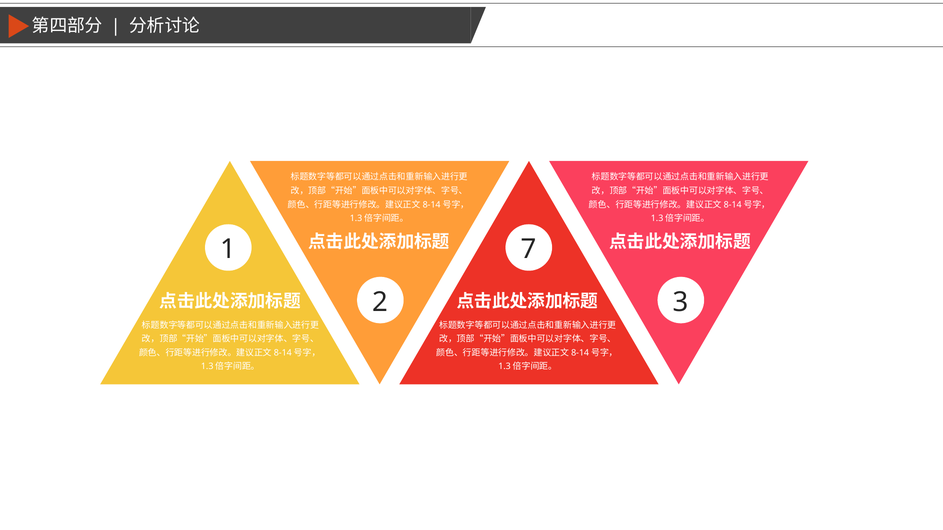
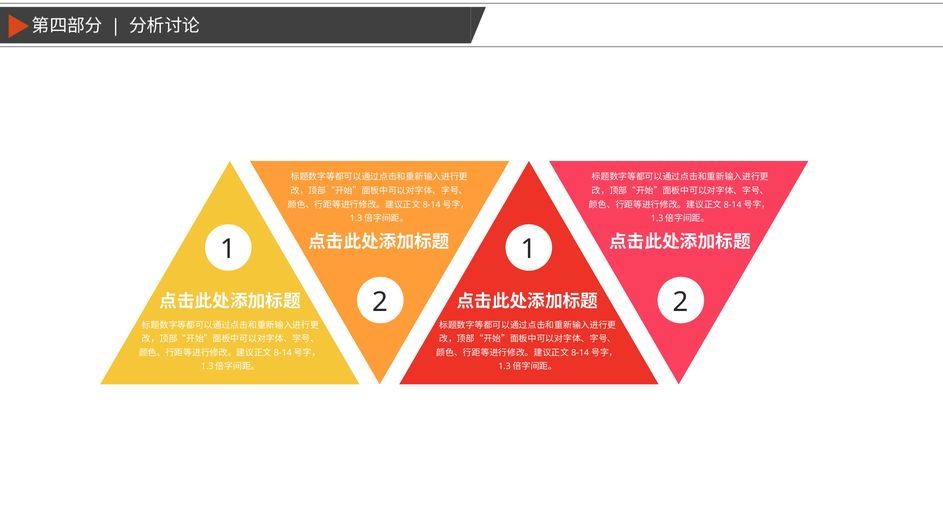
1 7: 7 -> 1
2 3: 3 -> 2
